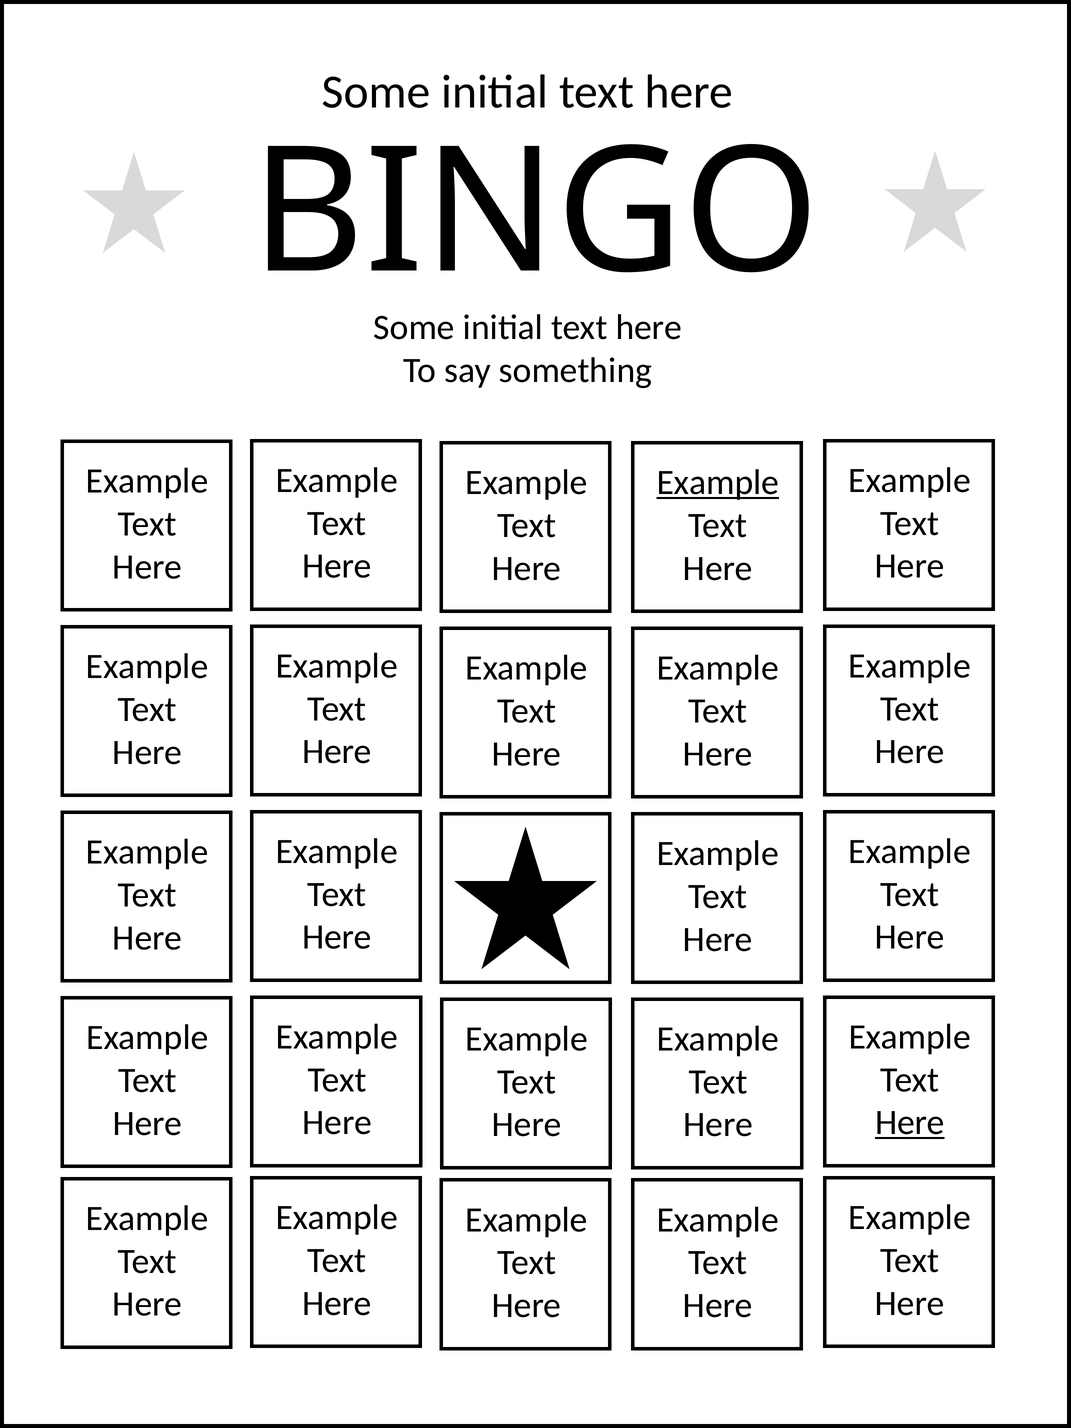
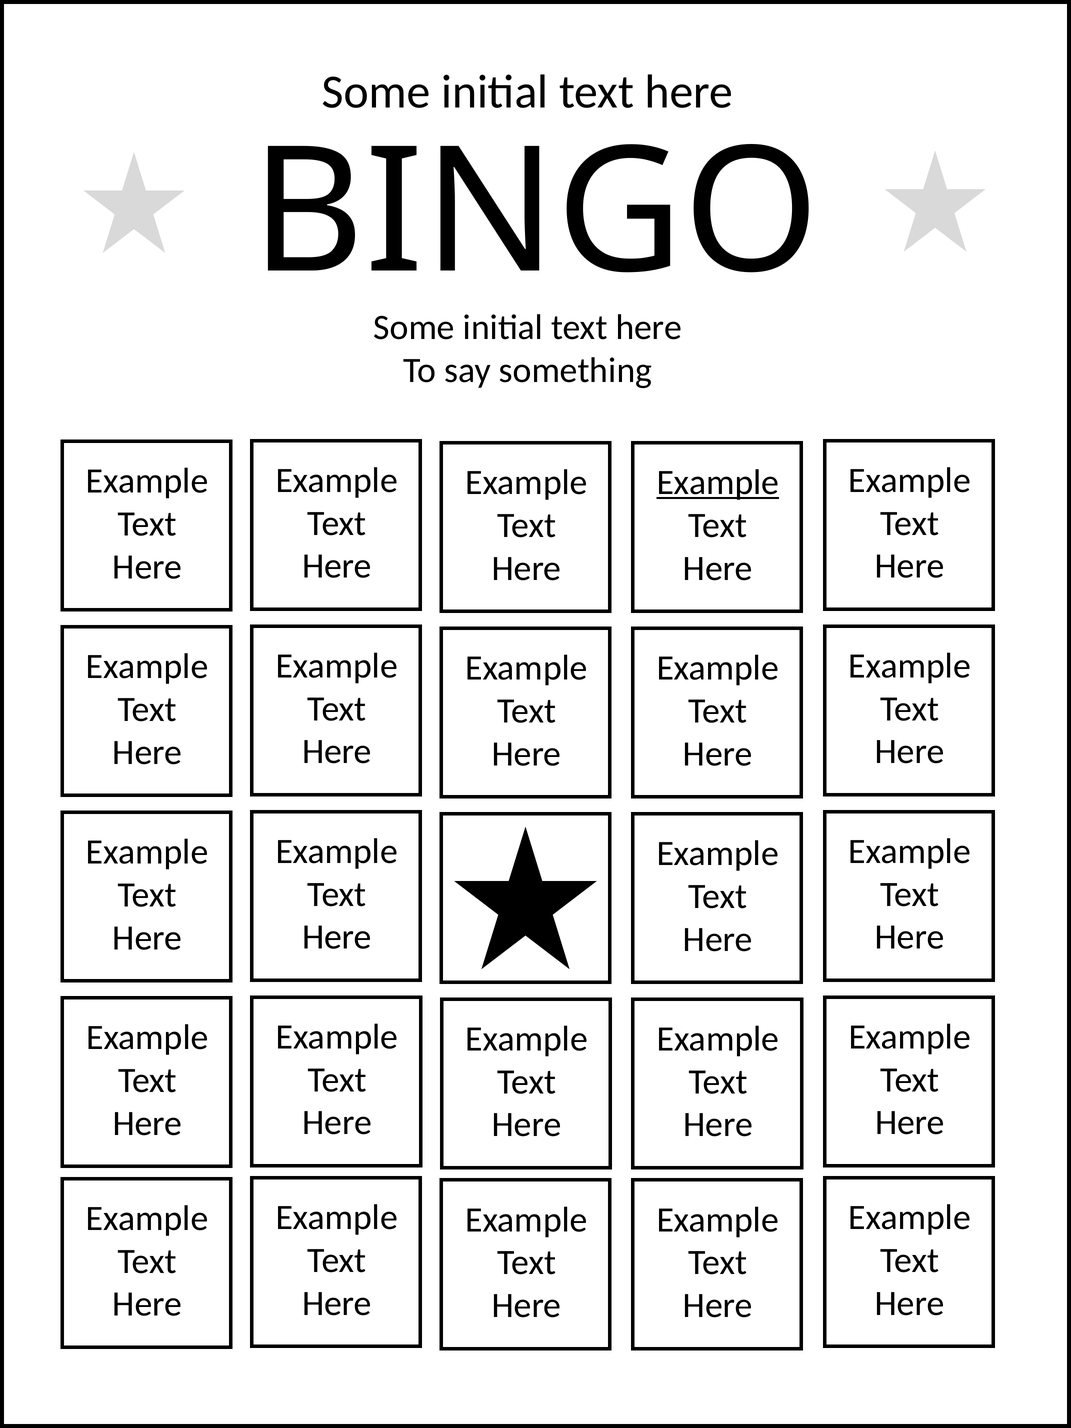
Here at (910, 1123) underline: present -> none
